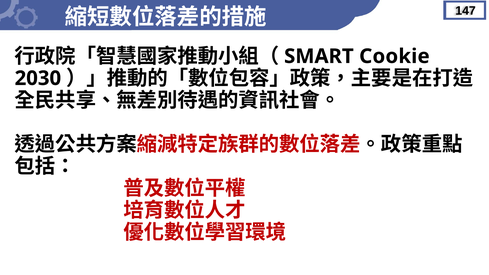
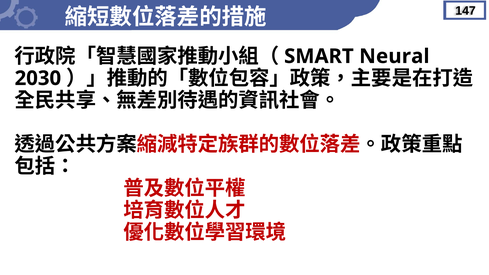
Cookie: Cookie -> Neural
